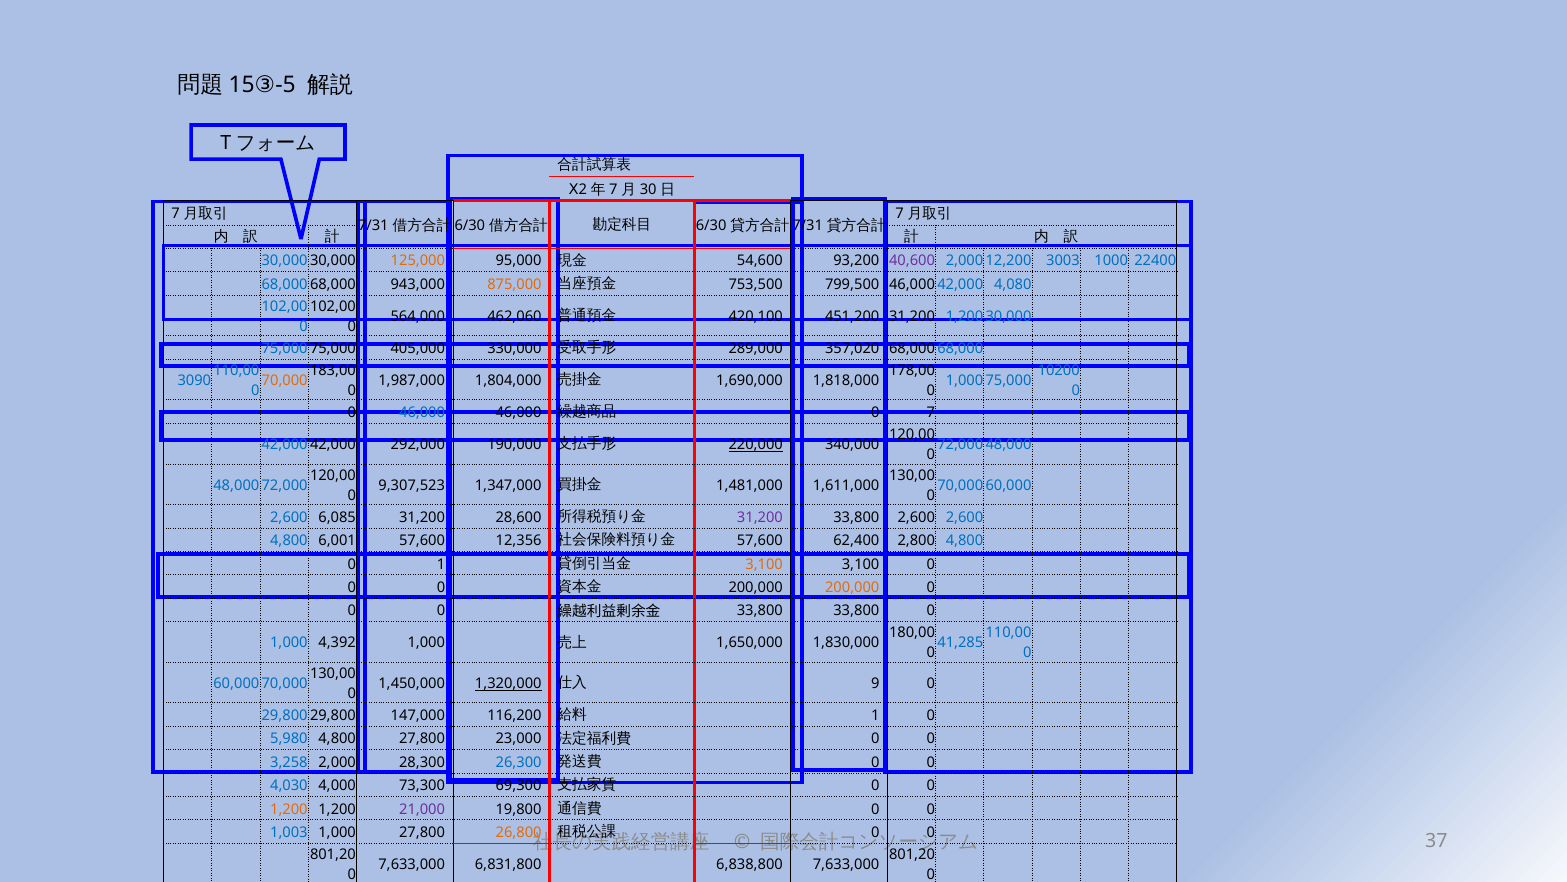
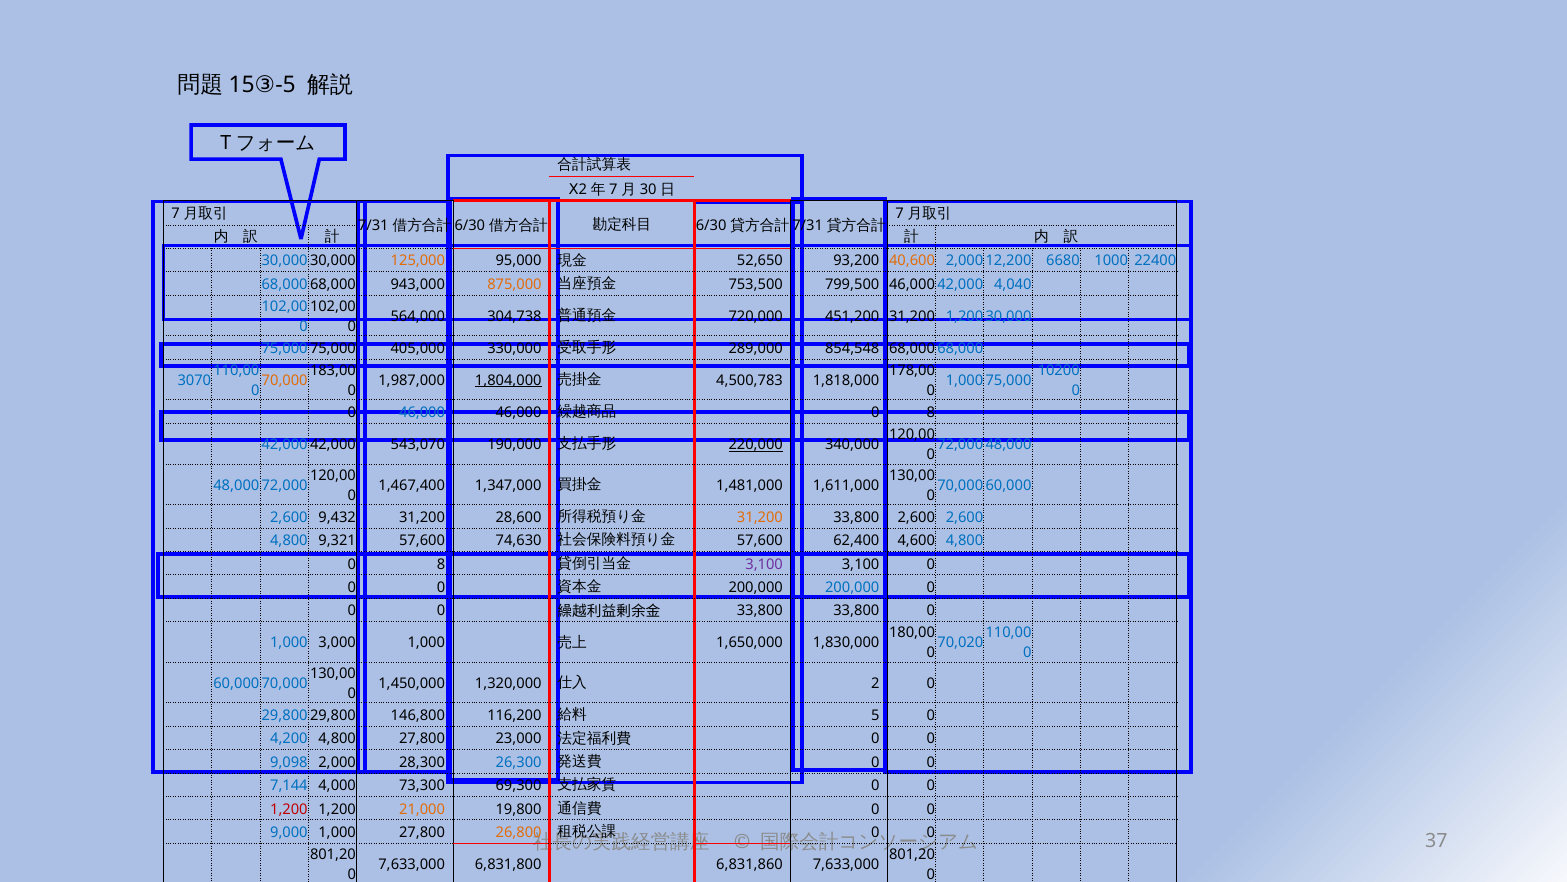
54,600: 54,600 -> 52,650
40,600 colour: purple -> orange
3003: 3003 -> 6680
4,080: 4,080 -> 4,040
462,060: 462,060 -> 304,738
420,100: 420,100 -> 720,000
357,020: 357,020 -> 854,548
3090: 3090 -> 3070
1,804,000 underline: none -> present
1,690,000: 1,690,000 -> 4,500,783
7 at (931, 412): 7 -> 8
292,000: 292,000 -> 543,070
9,307,523: 9,307,523 -> 1,467,400
6,085: 6,085 -> 9,432
31,200 at (760, 517) colour: purple -> orange
6,001: 6,001 -> 9,321
12,356: 12,356 -> 74,630
2,800: 2,800 -> 4,600
1 at (441, 564): 1 -> 8
3,100 at (764, 564) colour: orange -> purple
200,000 at (852, 587) colour: orange -> blue
4,392: 4,392 -> 3,000
41,285: 41,285 -> 70,020
1,320,000 underline: present -> none
9: 9 -> 2
147,000: 147,000 -> 146,800
1 at (875, 715): 1 -> 5
5,980: 5,980 -> 4,200
3,258: 3,258 -> 9,098
4,030: 4,030 -> 7,144
1,200 at (289, 809) colour: orange -> red
21,000 colour: purple -> orange
1,003: 1,003 -> 9,000
6,838,800: 6,838,800 -> 6,831,860
